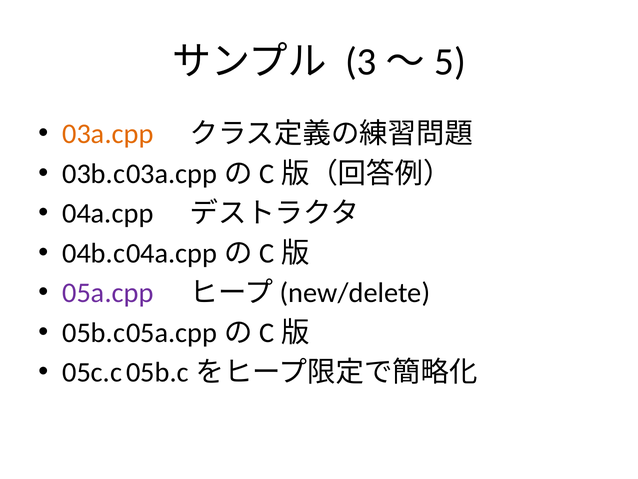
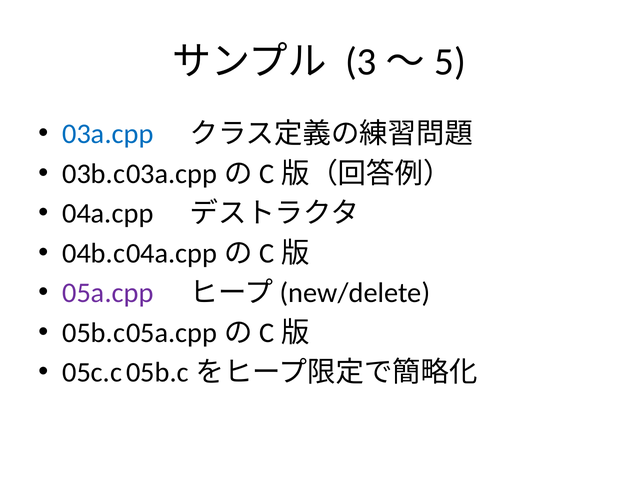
03a.cpp colour: orange -> blue
